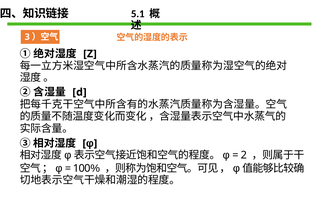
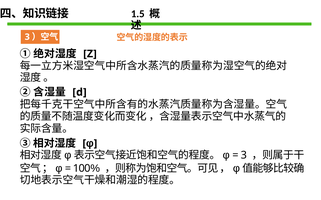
5.1: 5.1 -> 1.5
2 at (244, 156): 2 -> 3
